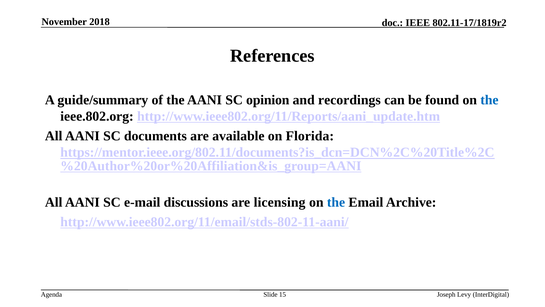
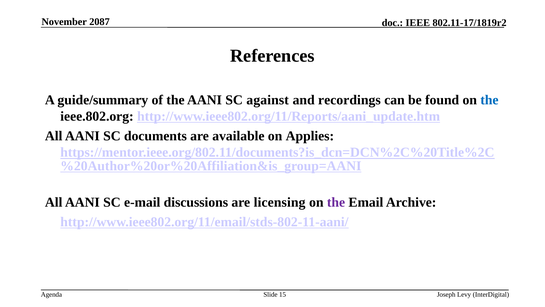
2018: 2018 -> 2087
opinion: opinion -> against
Florida: Florida -> Applies
the at (336, 202) colour: blue -> purple
